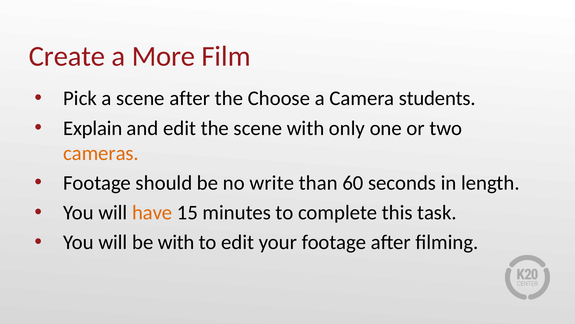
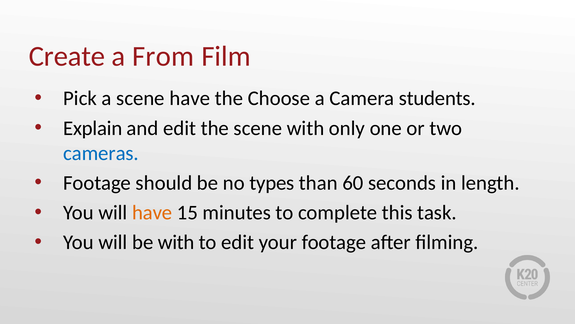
More: More -> From
scene after: after -> have
cameras colour: orange -> blue
write: write -> types
